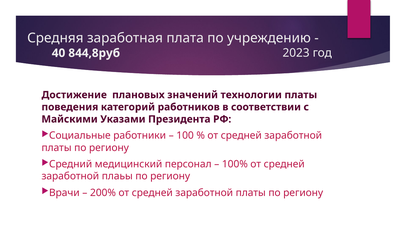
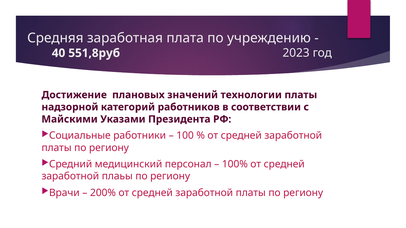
844,8руб: 844,8руб -> 551,8руб
поведения: поведения -> надзорной
